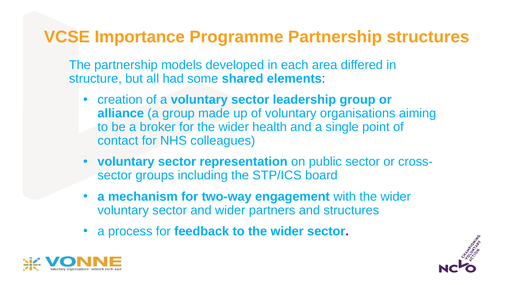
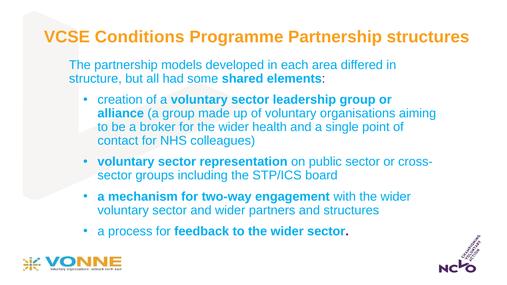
Importance: Importance -> Conditions
